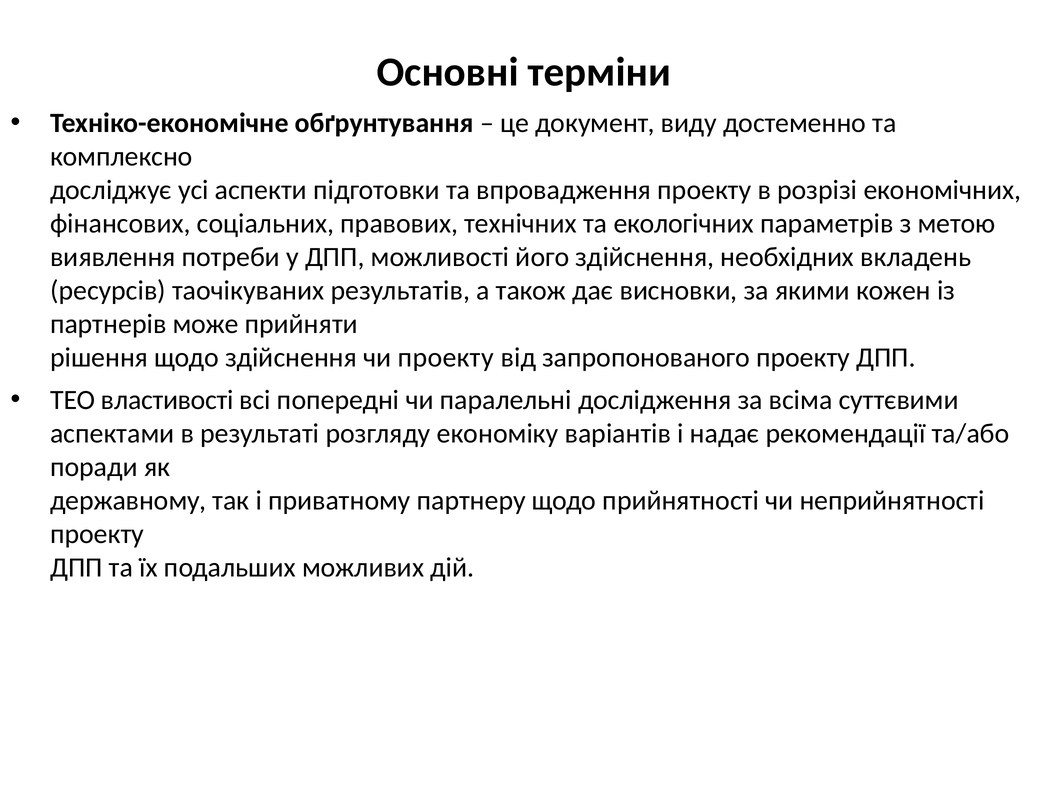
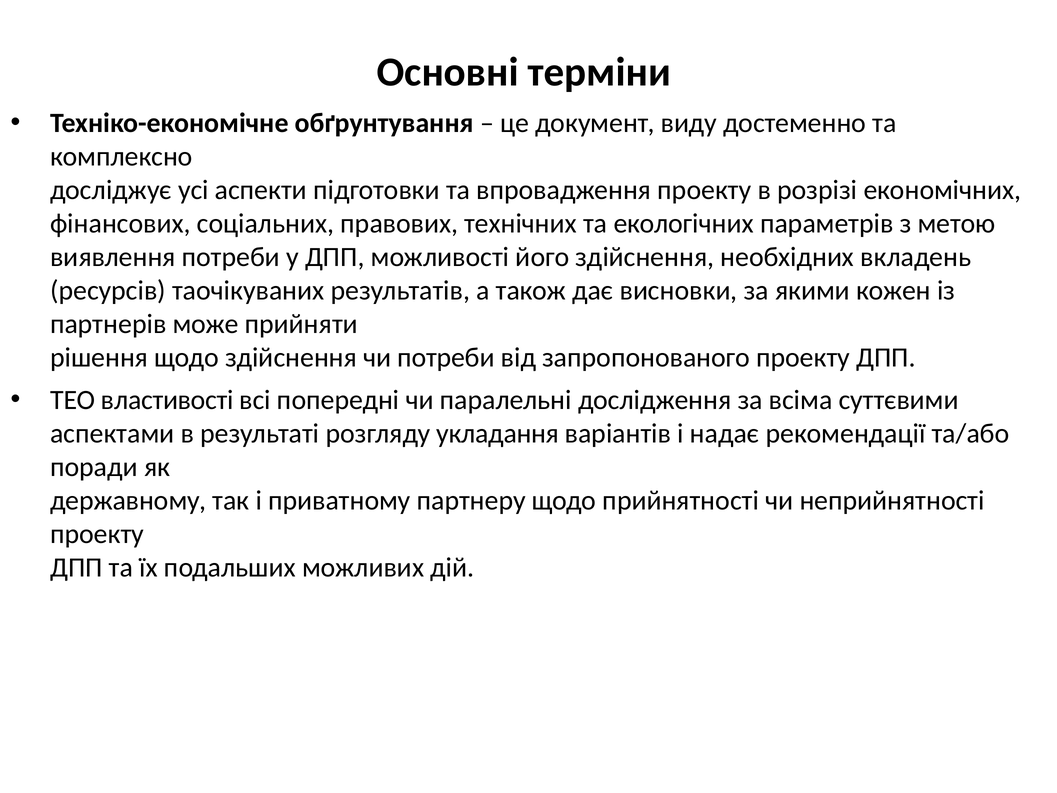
чи проекту: проекту -> потреби
економіку: економіку -> укладання
